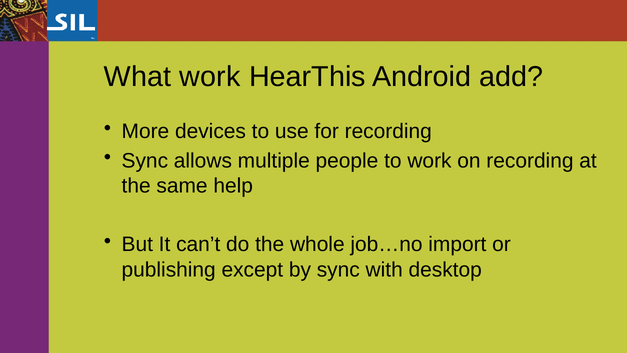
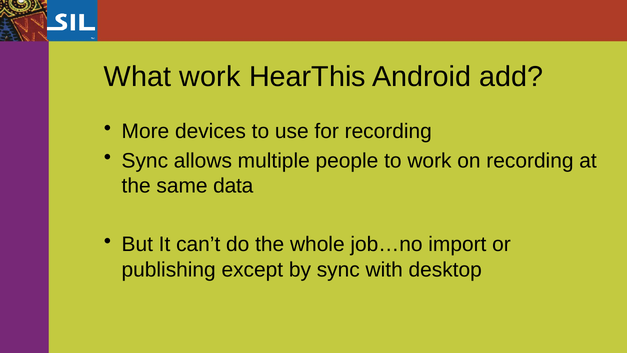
help: help -> data
